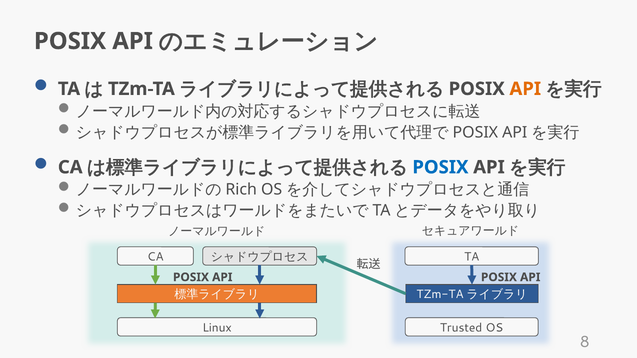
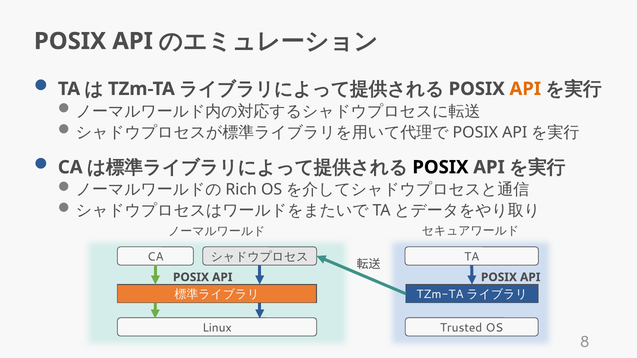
POSIX at (440, 167) colour: blue -> black
